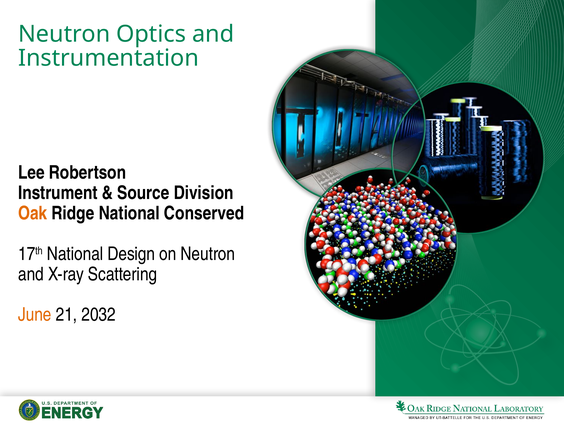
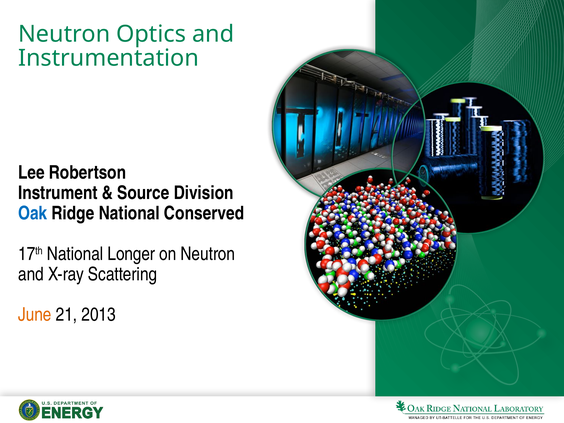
Oak colour: orange -> blue
Design: Design -> Longer
2032: 2032 -> 2013
